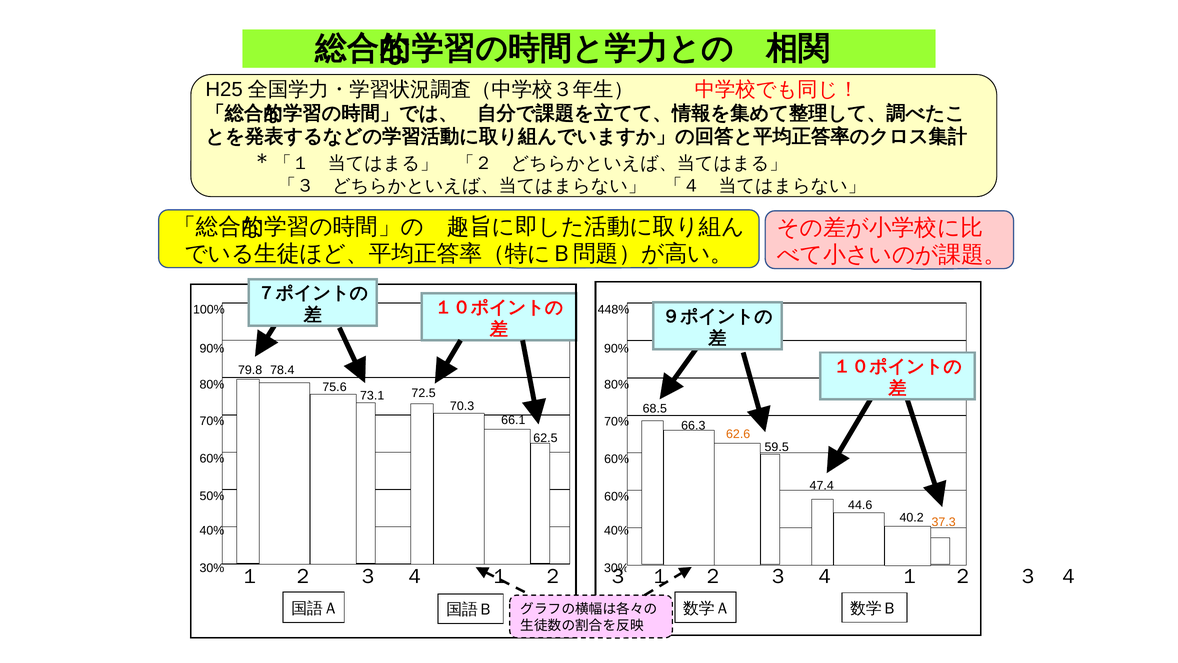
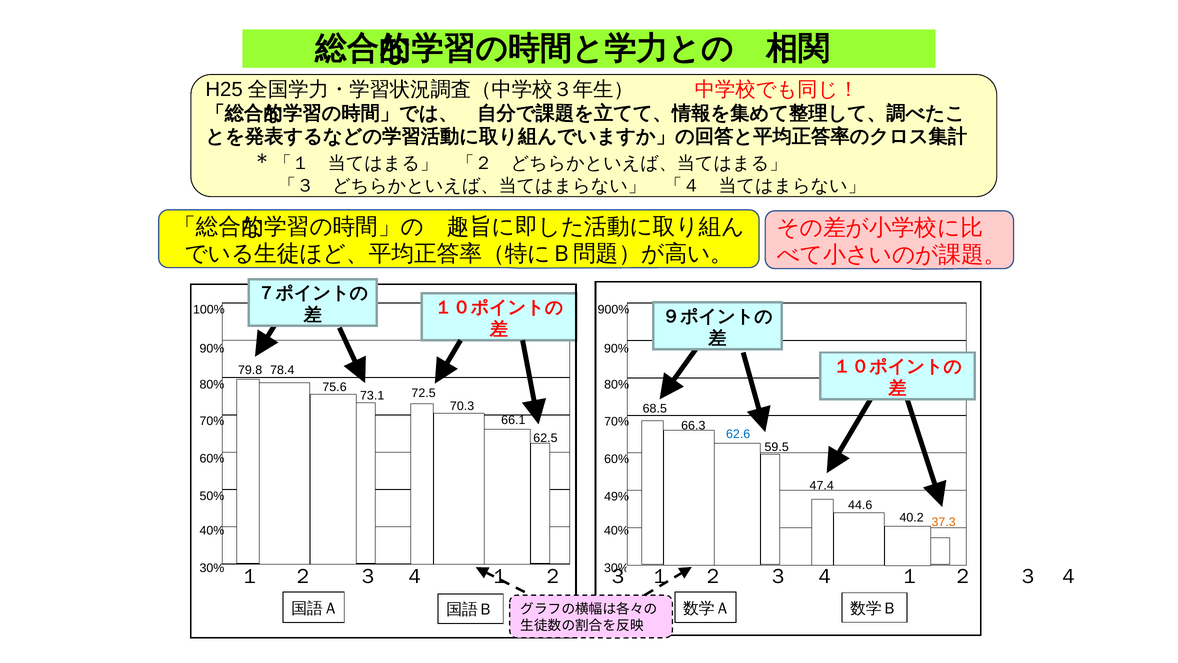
448%: 448% -> 900%
62.6 colour: orange -> blue
60% at (617, 496): 60% -> 49%
